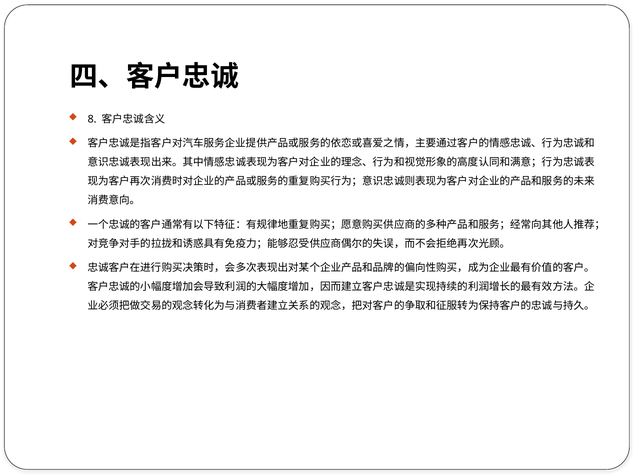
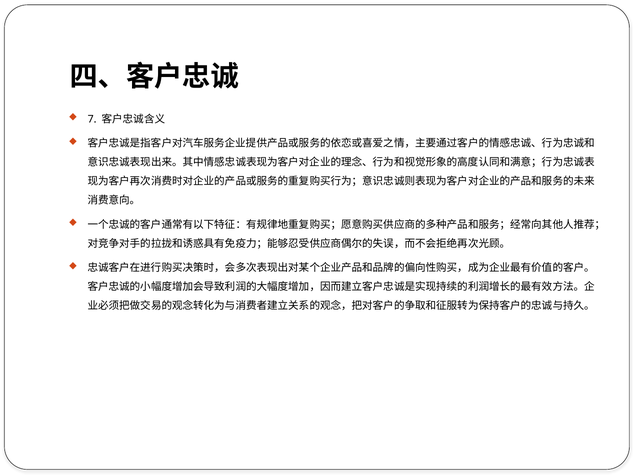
8: 8 -> 7
